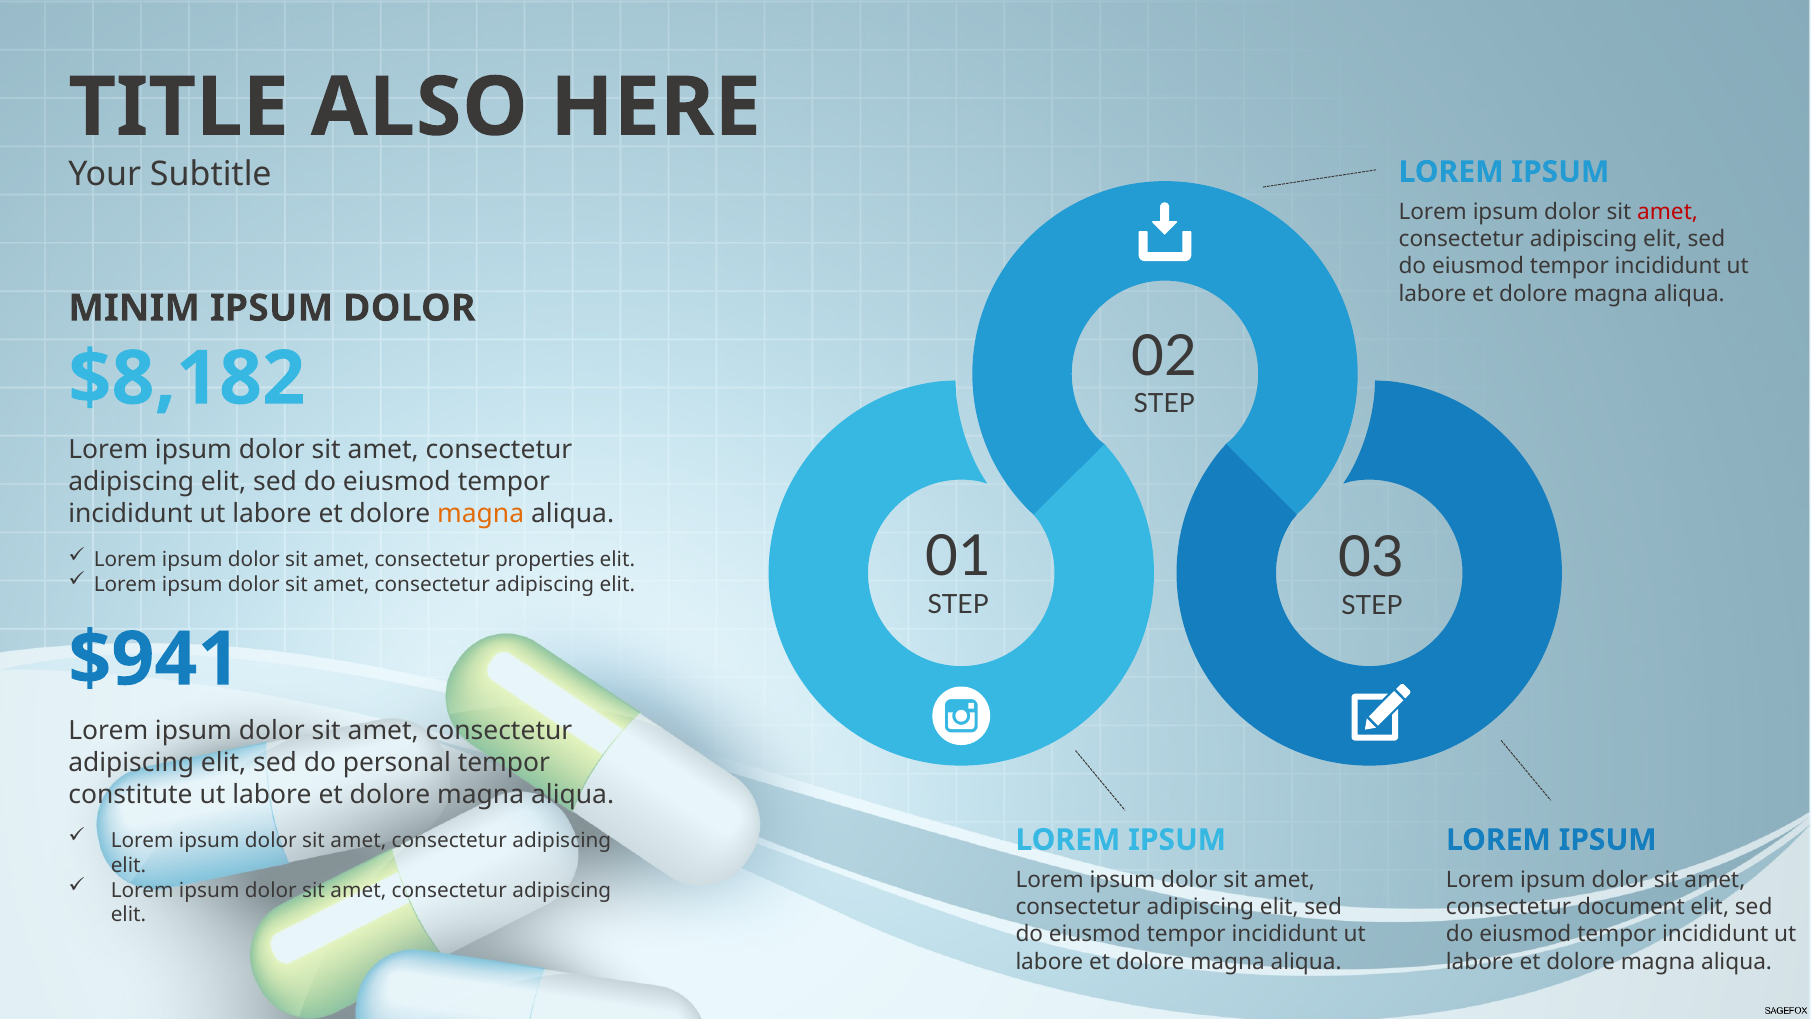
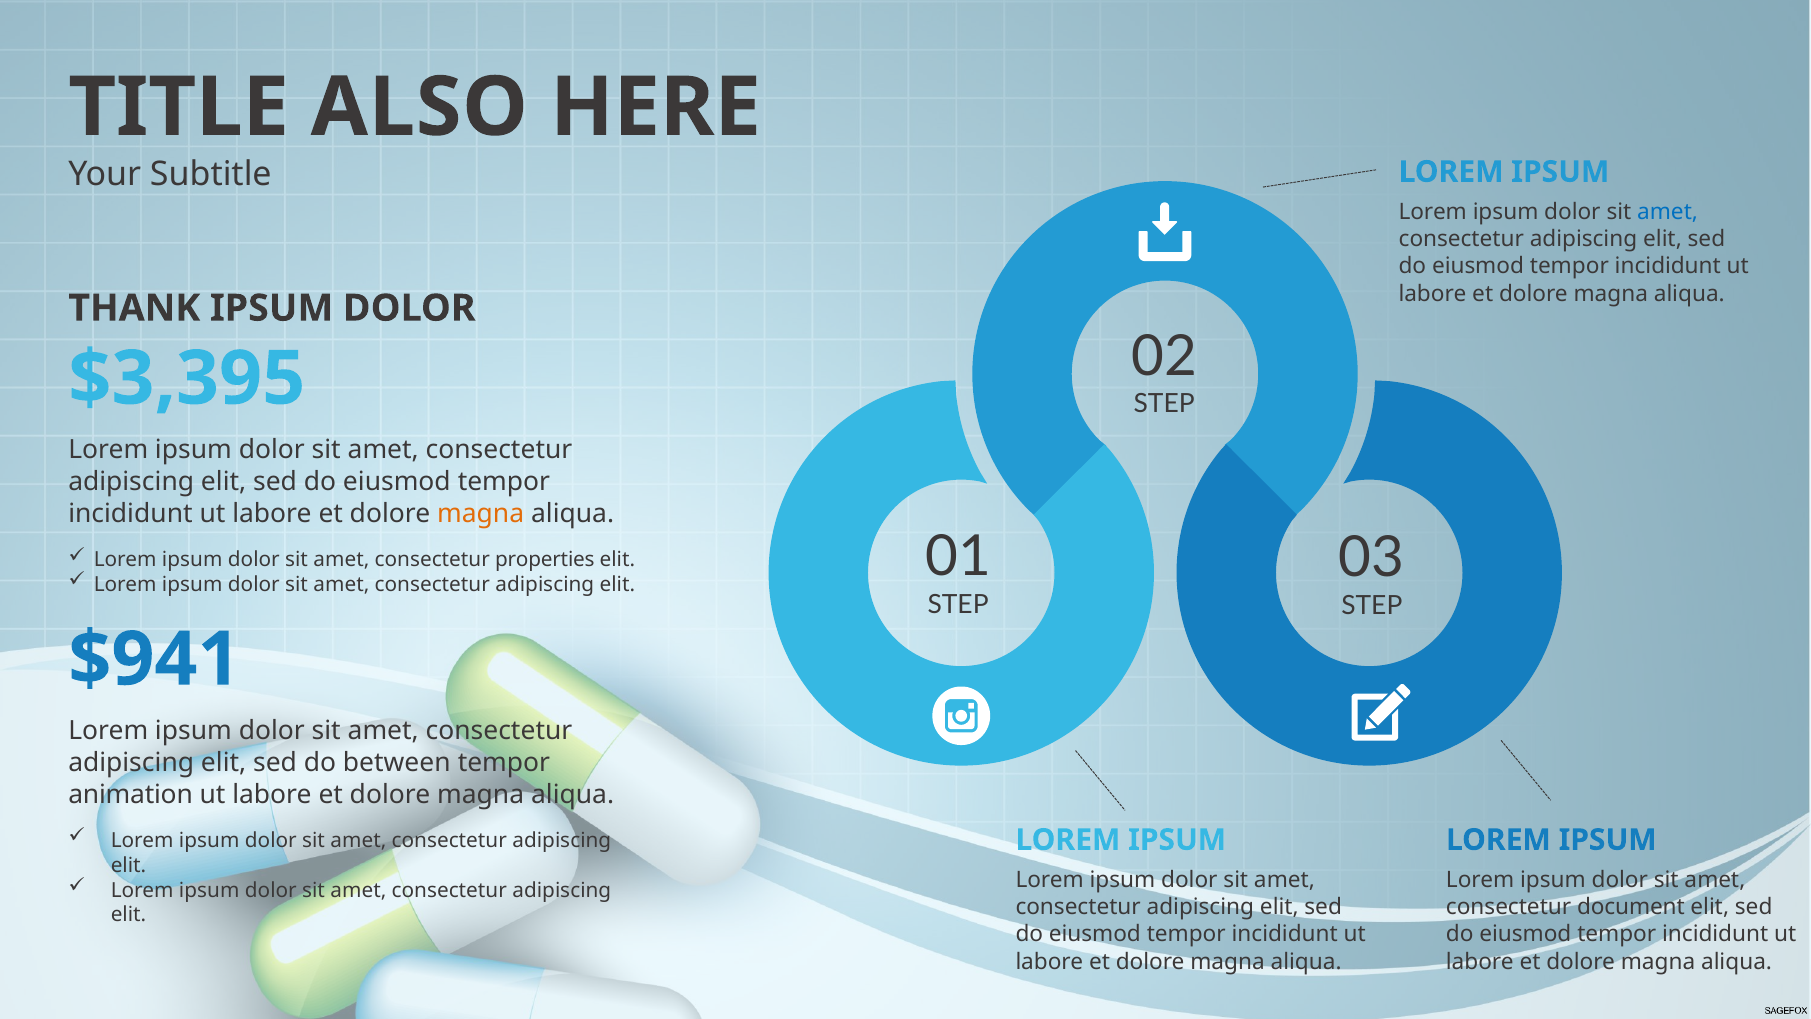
amet at (1668, 212) colour: red -> blue
MINIM: MINIM -> THANK
$8,182: $8,182 -> $3,395
personal: personal -> between
constitute: constitute -> animation
